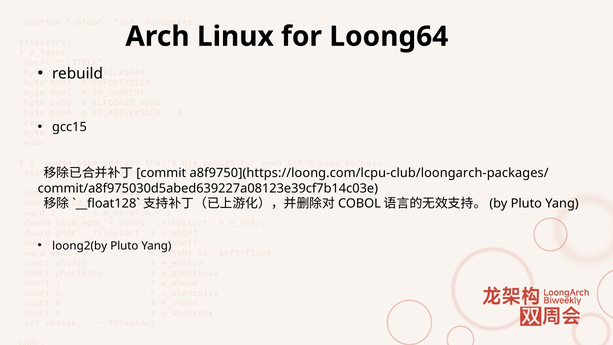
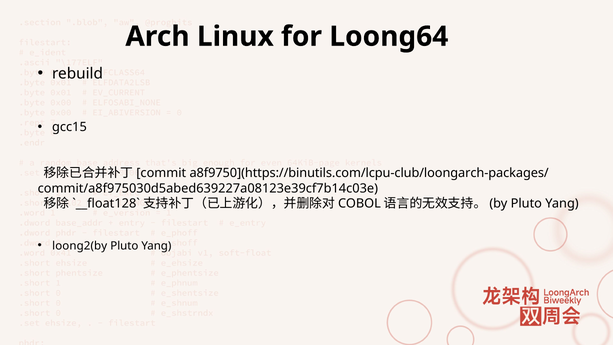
a8f9750](https://loong.com/lcpu-club/loongarch-packages/: a8f9750](https://loong.com/lcpu-club/loongarch-packages/ -> a8f9750](https://binutils.com/lcpu-club/loongarch-packages/
